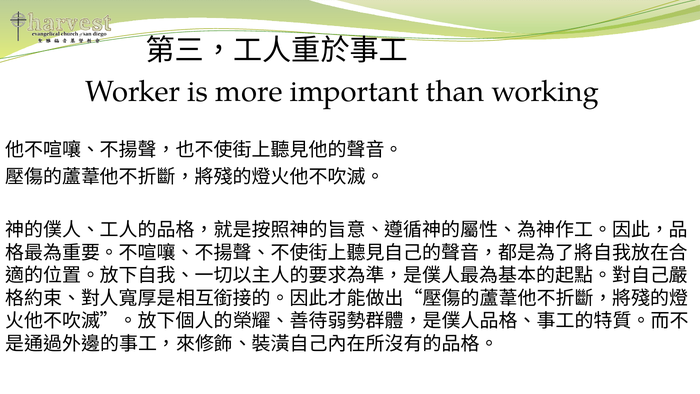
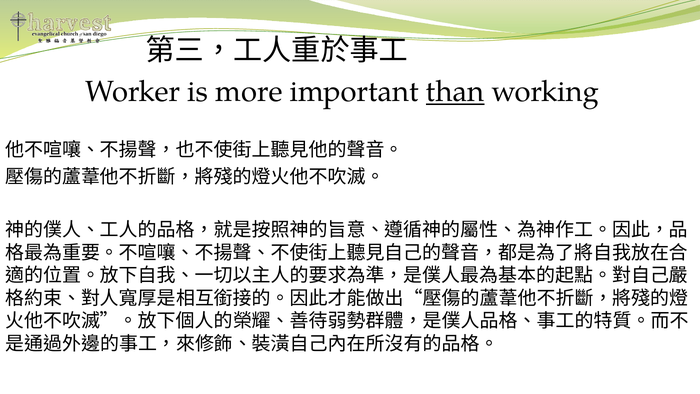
than underline: none -> present
